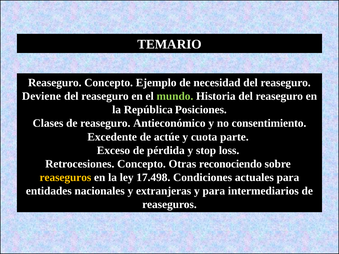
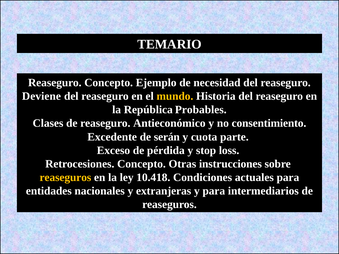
mundo colour: light green -> yellow
Posiciones: Posiciones -> Probables
actúe: actúe -> serán
reconociendo: reconociendo -> instrucciones
17.498: 17.498 -> 10.418
